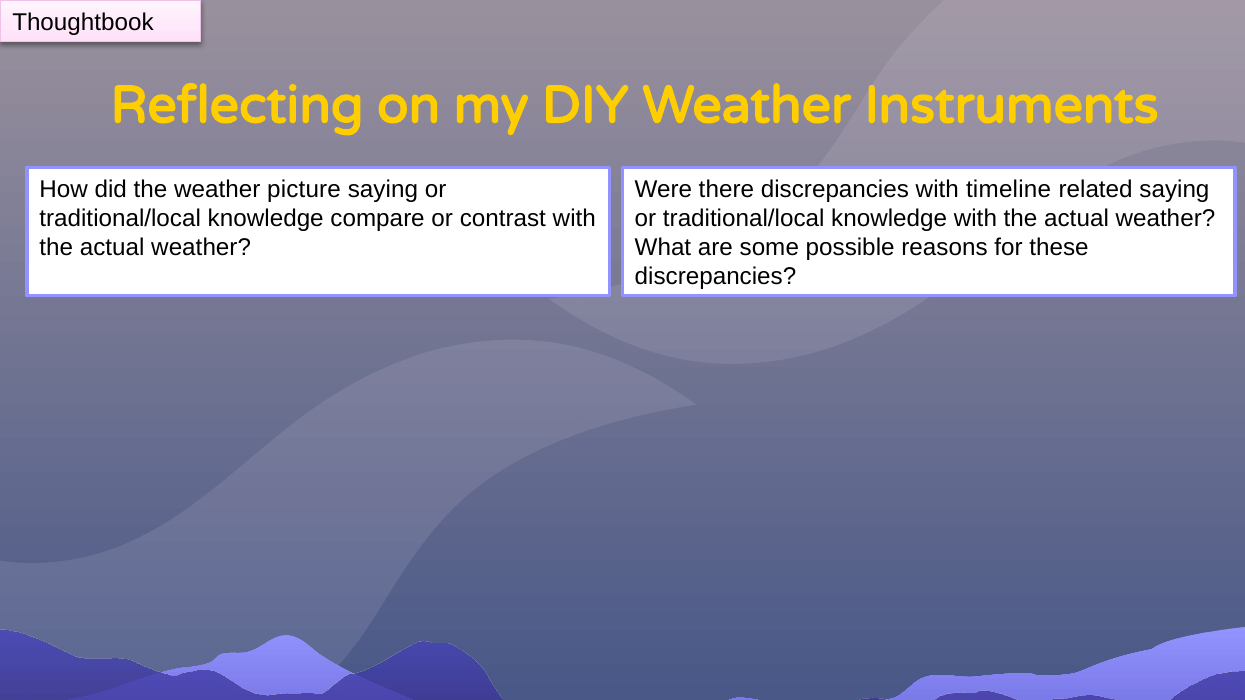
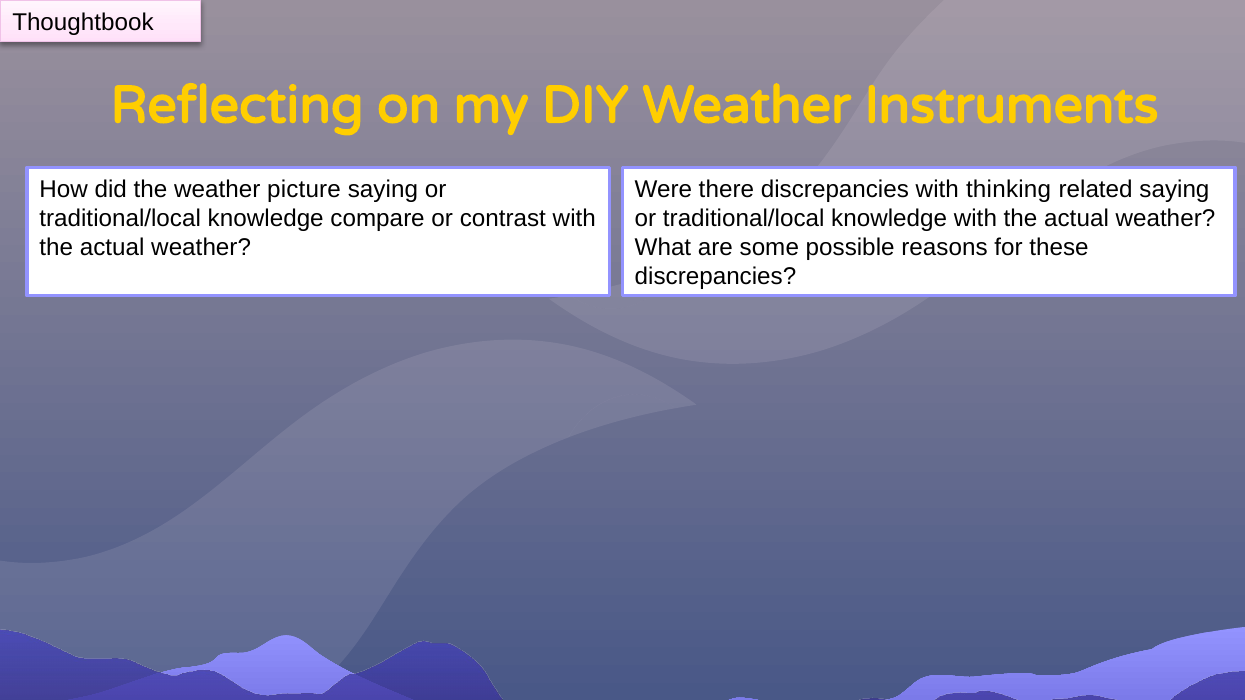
timeline: timeline -> thinking
